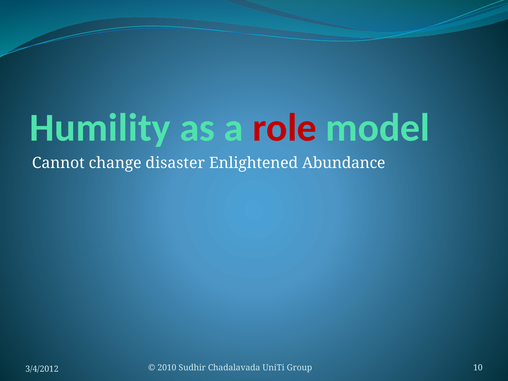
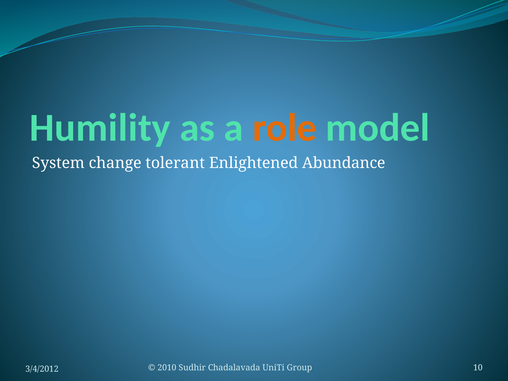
role colour: red -> orange
Cannot: Cannot -> System
disaster: disaster -> tolerant
